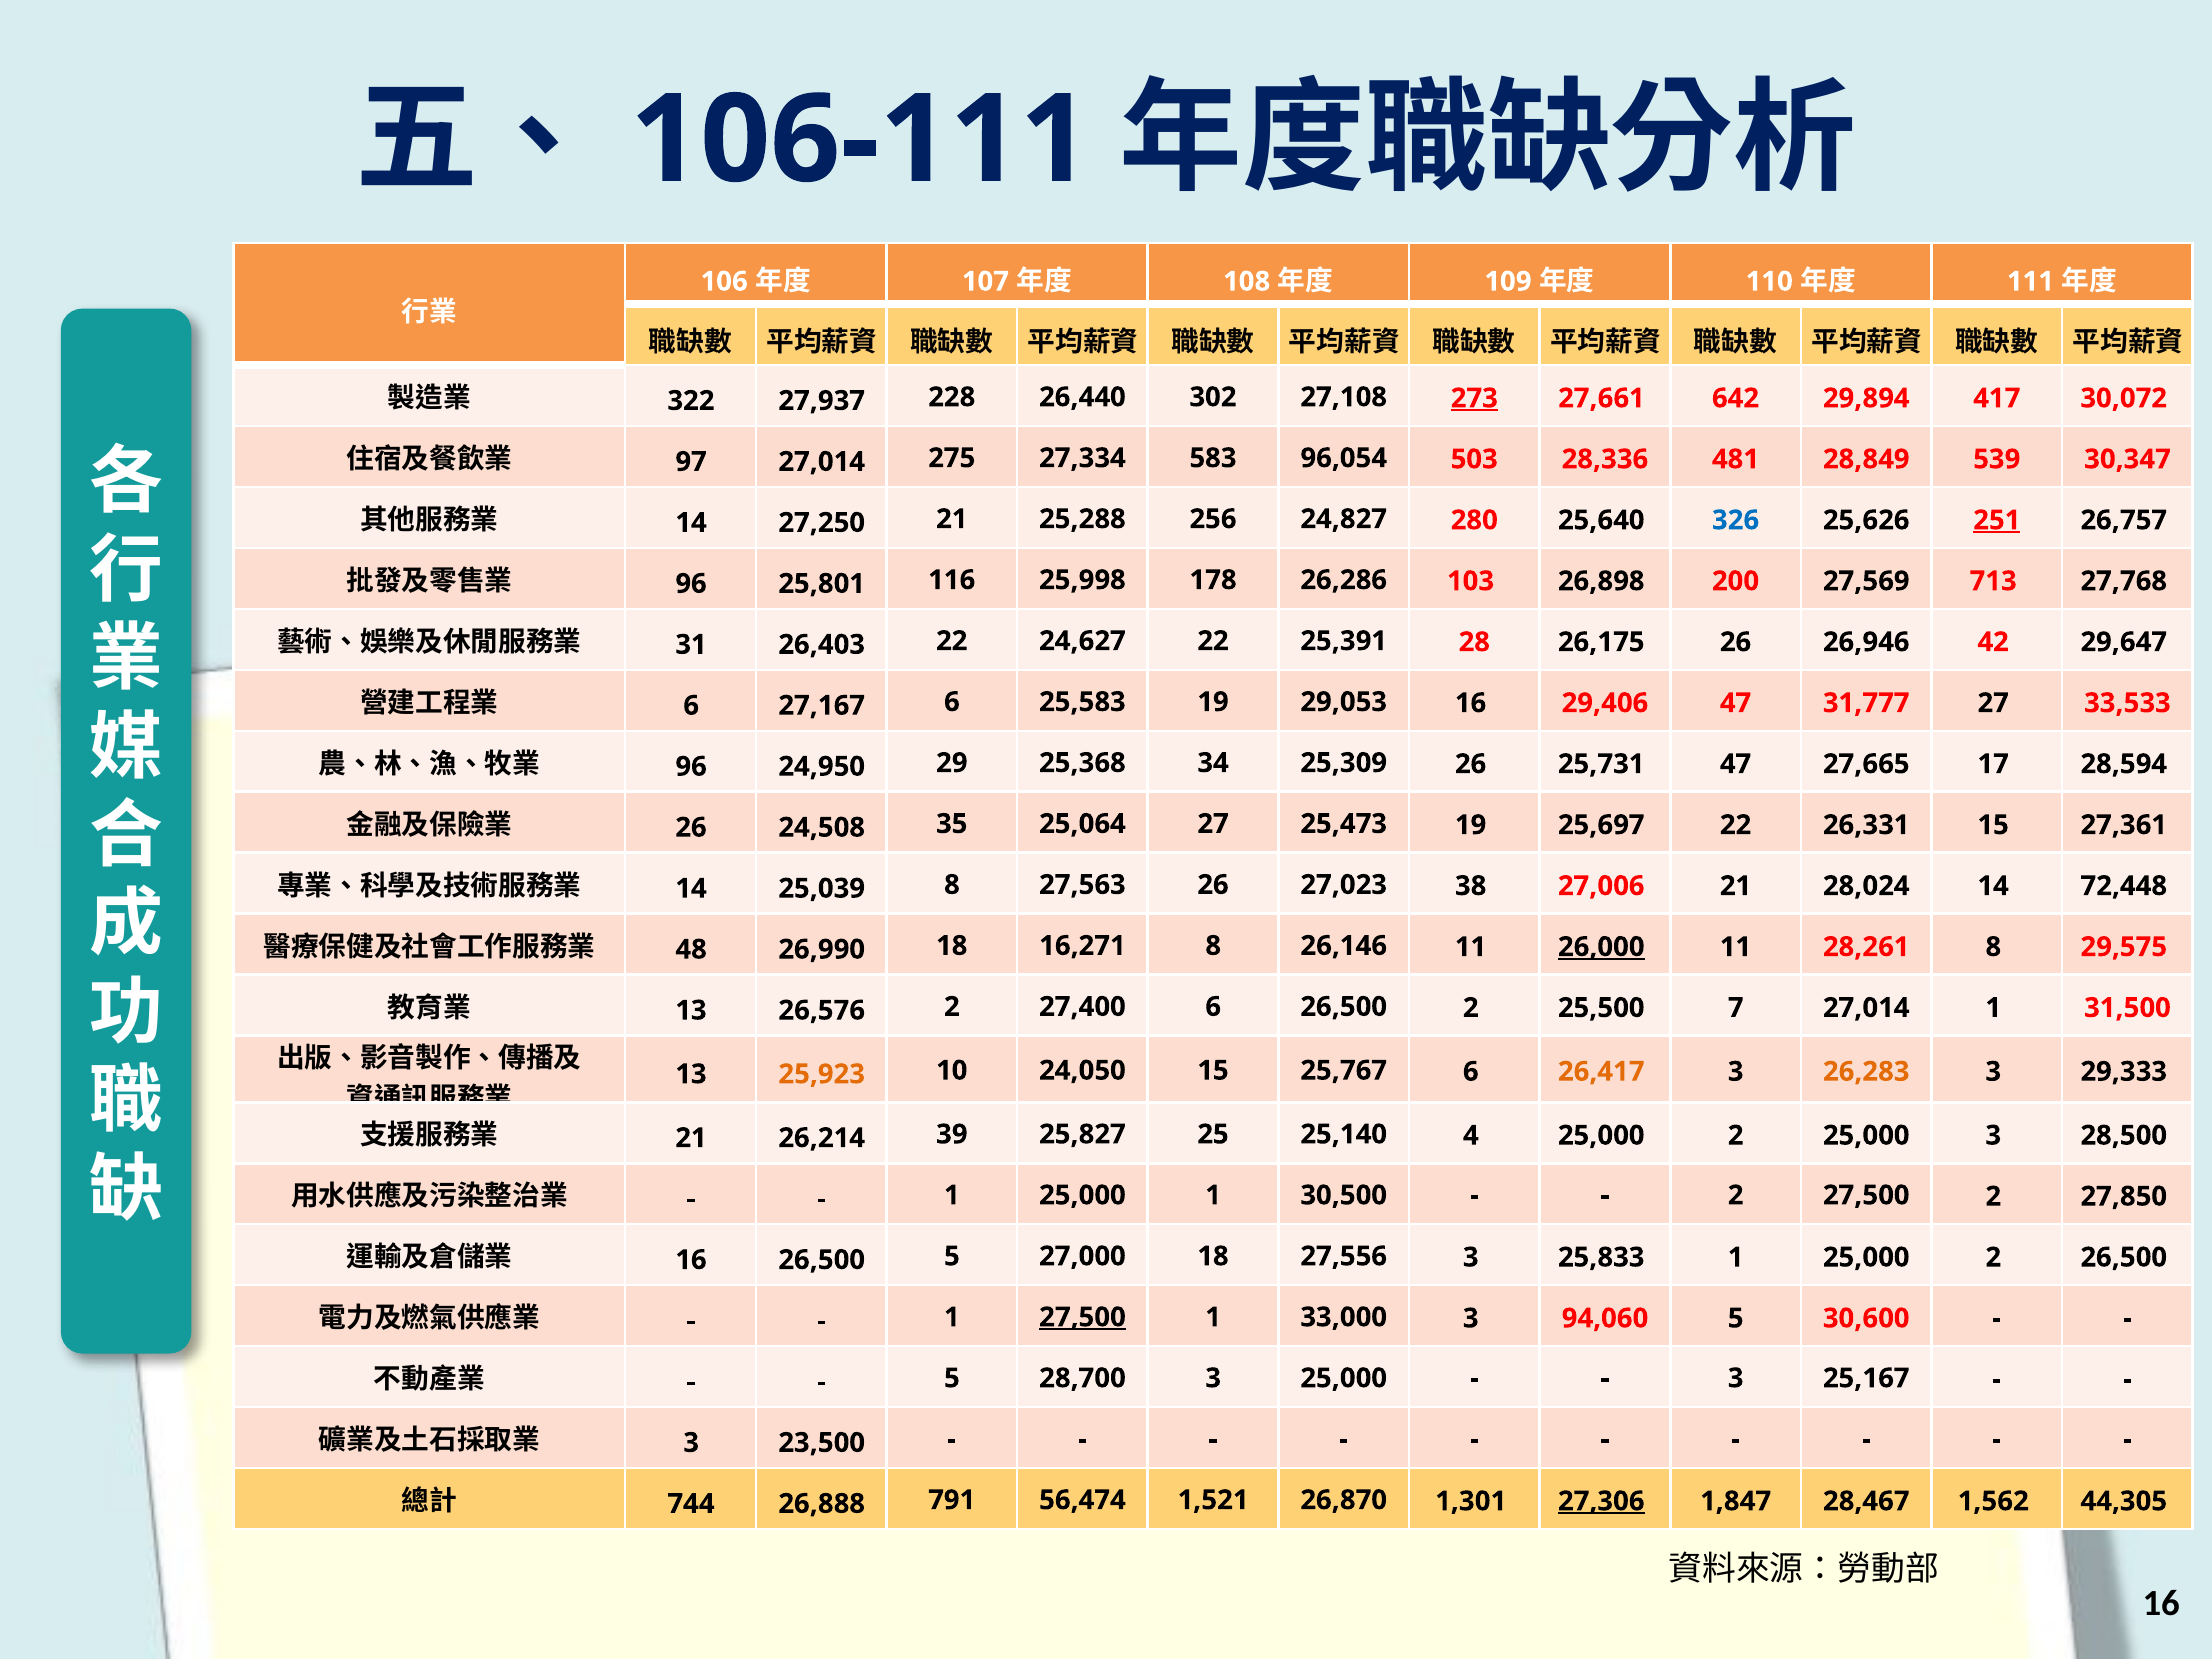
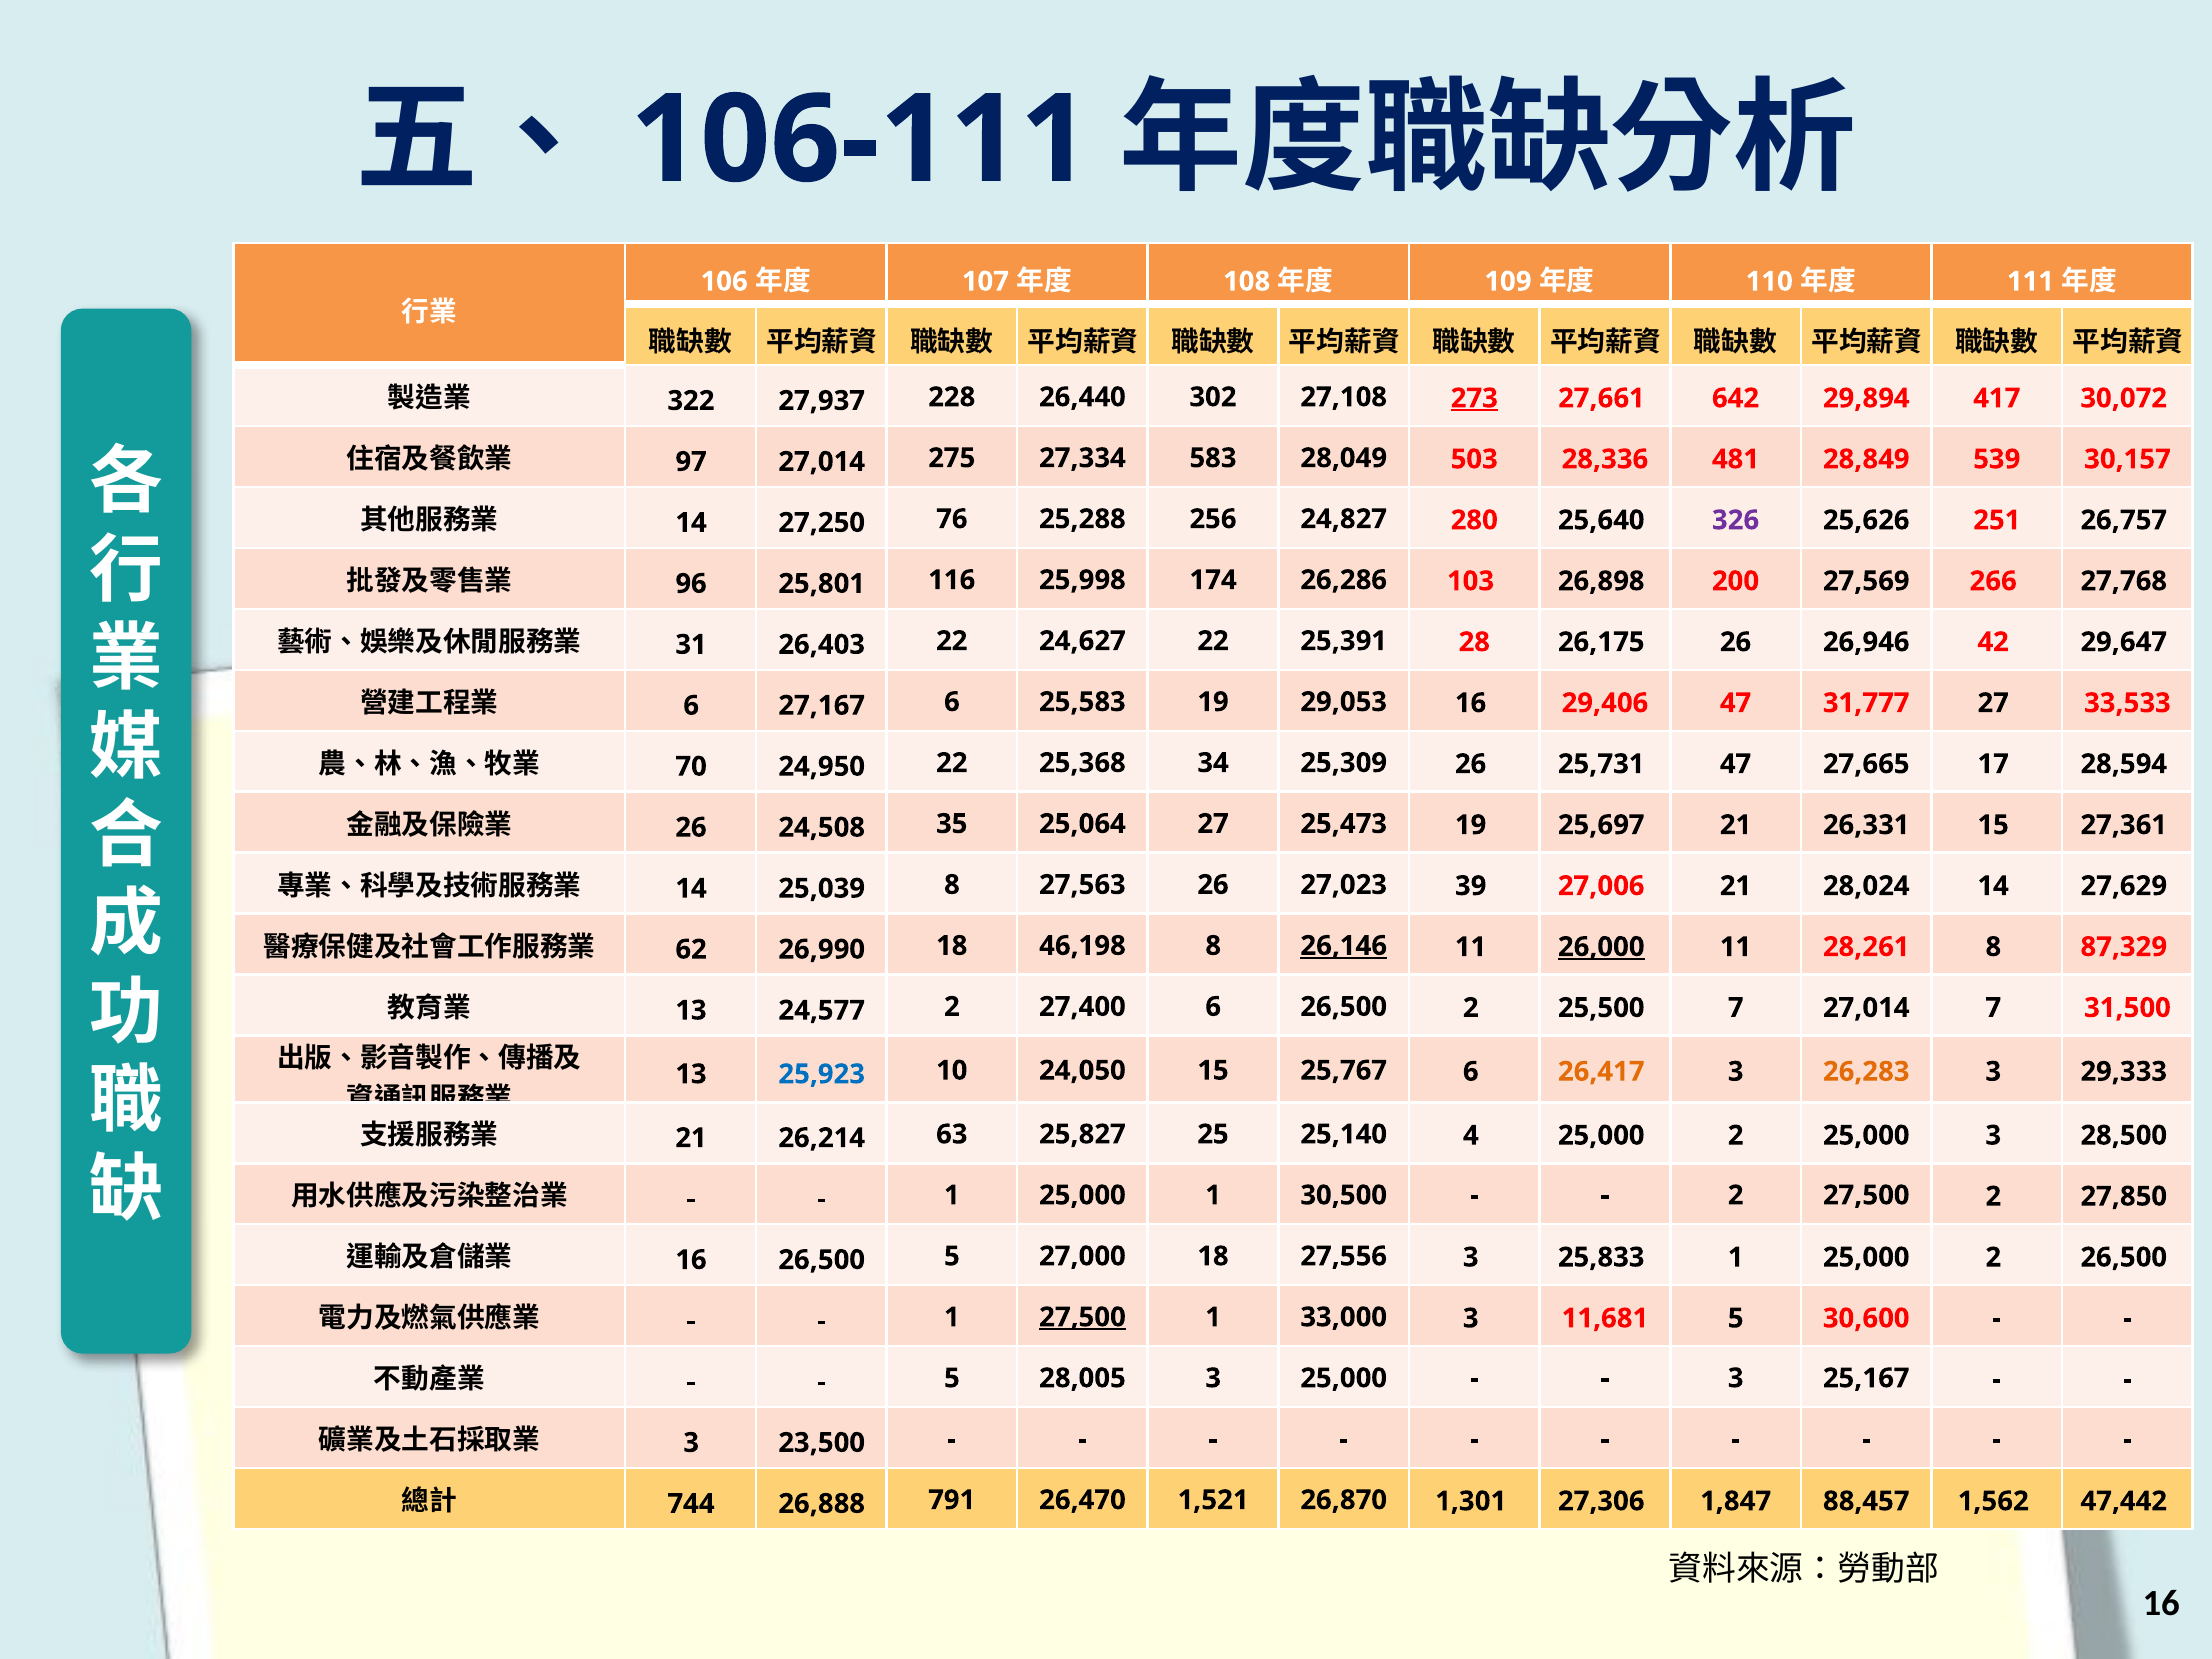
96,054: 96,054 -> 28,049
30,347: 30,347 -> 30,157
27,250 21: 21 -> 76
326 colour: blue -> purple
251 underline: present -> none
178: 178 -> 174
713: 713 -> 266
96 at (691, 767): 96 -> 70
24,950 29: 29 -> 22
25,697 22: 22 -> 21
38: 38 -> 39
72,448: 72,448 -> 27,629
48: 48 -> 62
16,271: 16,271 -> 46,198
26,146 underline: none -> present
29,575: 29,575 -> 87,329
26,576: 26,576 -> 24,577
27,014 1: 1 -> 7
25,923 colour: orange -> blue
39: 39 -> 63
94,060: 94,060 -> 11,681
28,700: 28,700 -> 28,005
56,474: 56,474 -> 26,470
27,306 underline: present -> none
28,467: 28,467 -> 88,457
44,305: 44,305 -> 47,442
